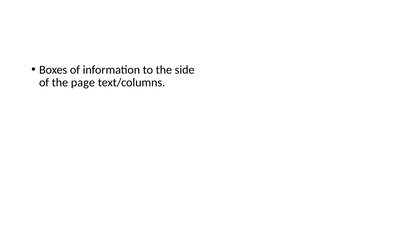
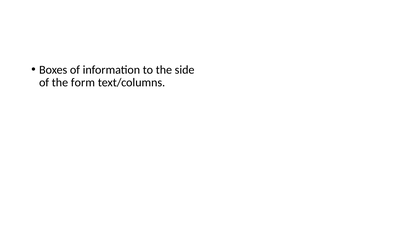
page: page -> form
